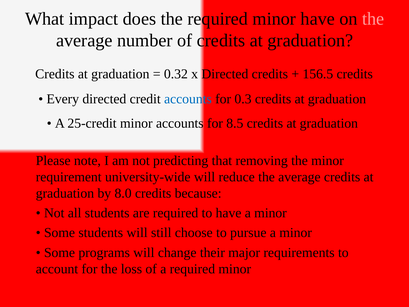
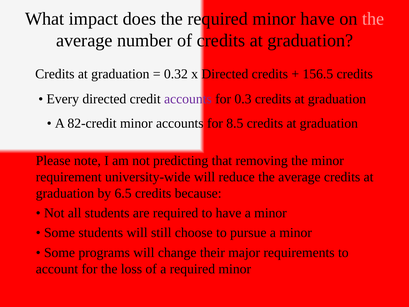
accounts at (188, 99) colour: blue -> purple
25-credit: 25-credit -> 82-credit
8.0: 8.0 -> 6.5
